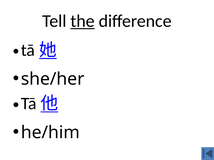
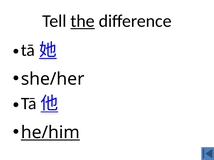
he/him underline: none -> present
